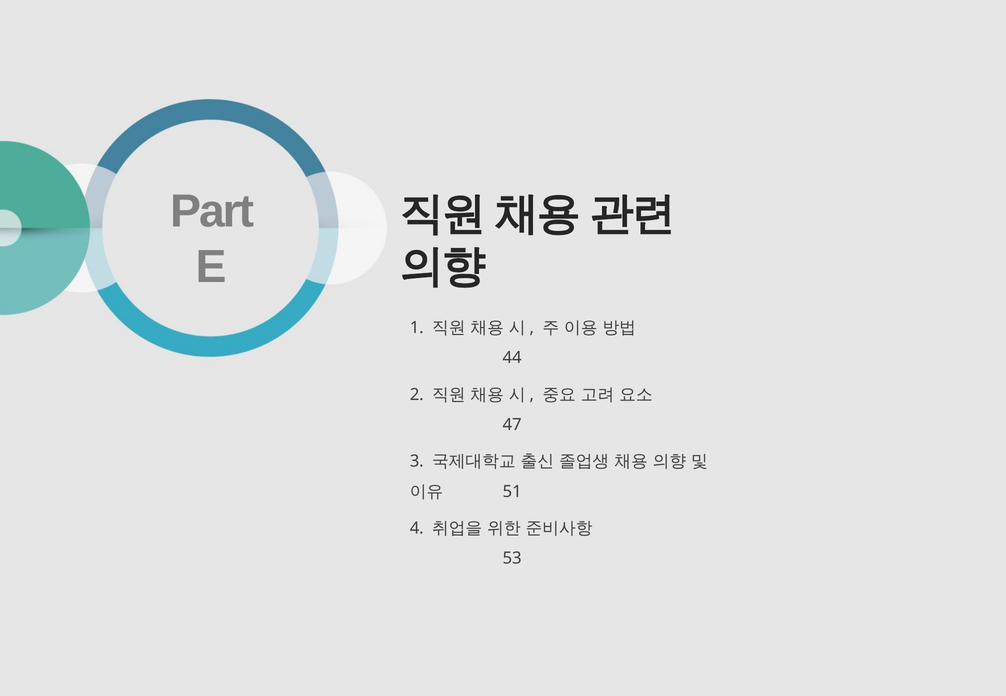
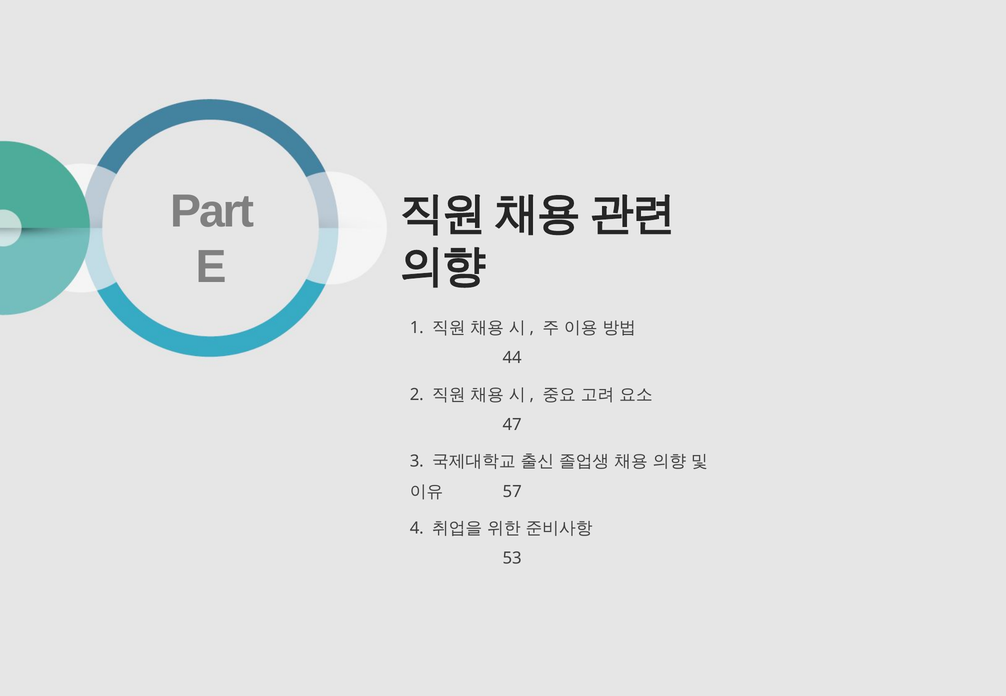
51: 51 -> 57
